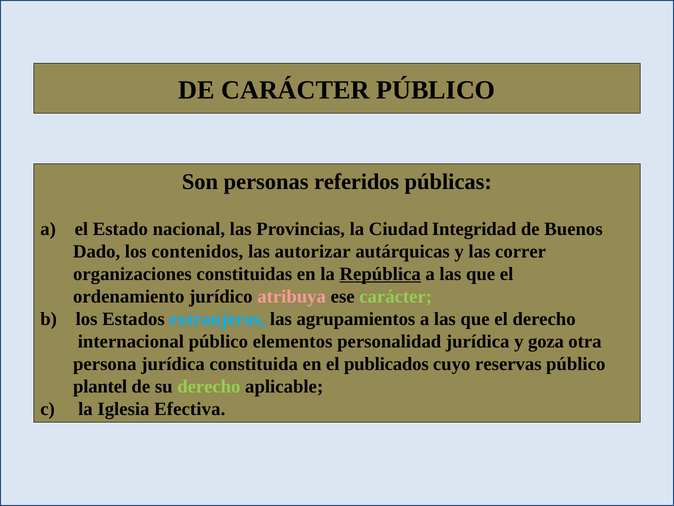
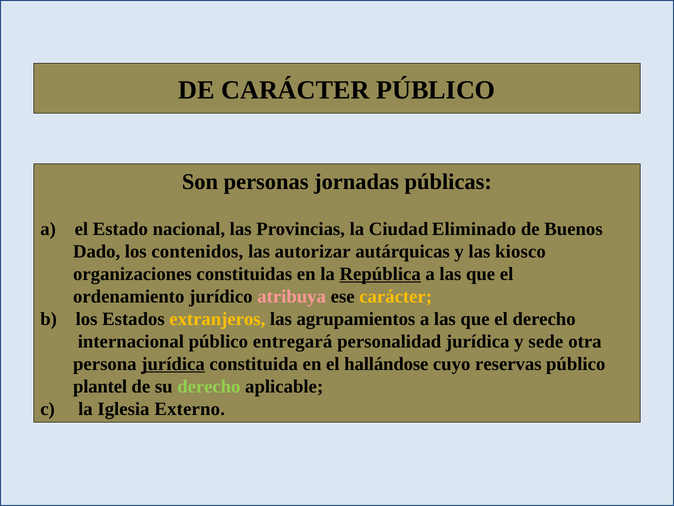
referidos: referidos -> jornadas
Integridad: Integridad -> Eliminado
correr: correr -> kiosco
carácter at (396, 296) colour: light green -> yellow
extranjeros colour: light blue -> yellow
elementos: elementos -> entregará
goza: goza -> sede
jurídica at (173, 364) underline: none -> present
publicados: publicados -> hallándose
Efectiva: Efectiva -> Externo
